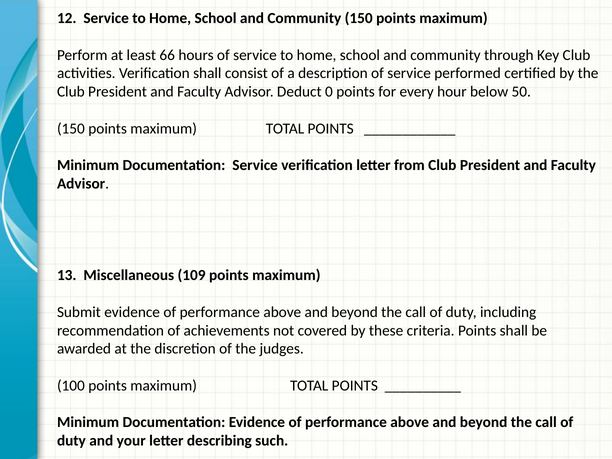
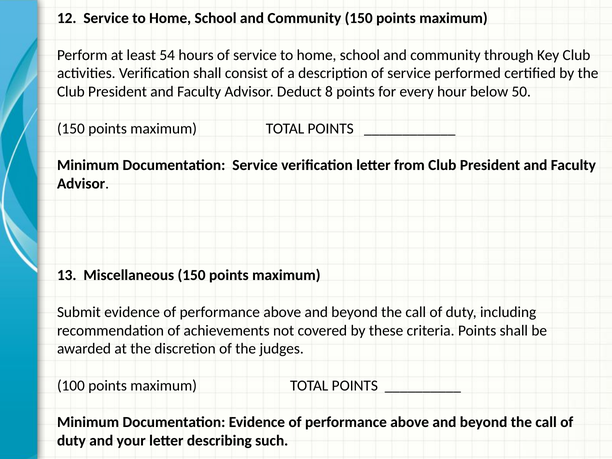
66: 66 -> 54
0: 0 -> 8
Miscellaneous 109: 109 -> 150
